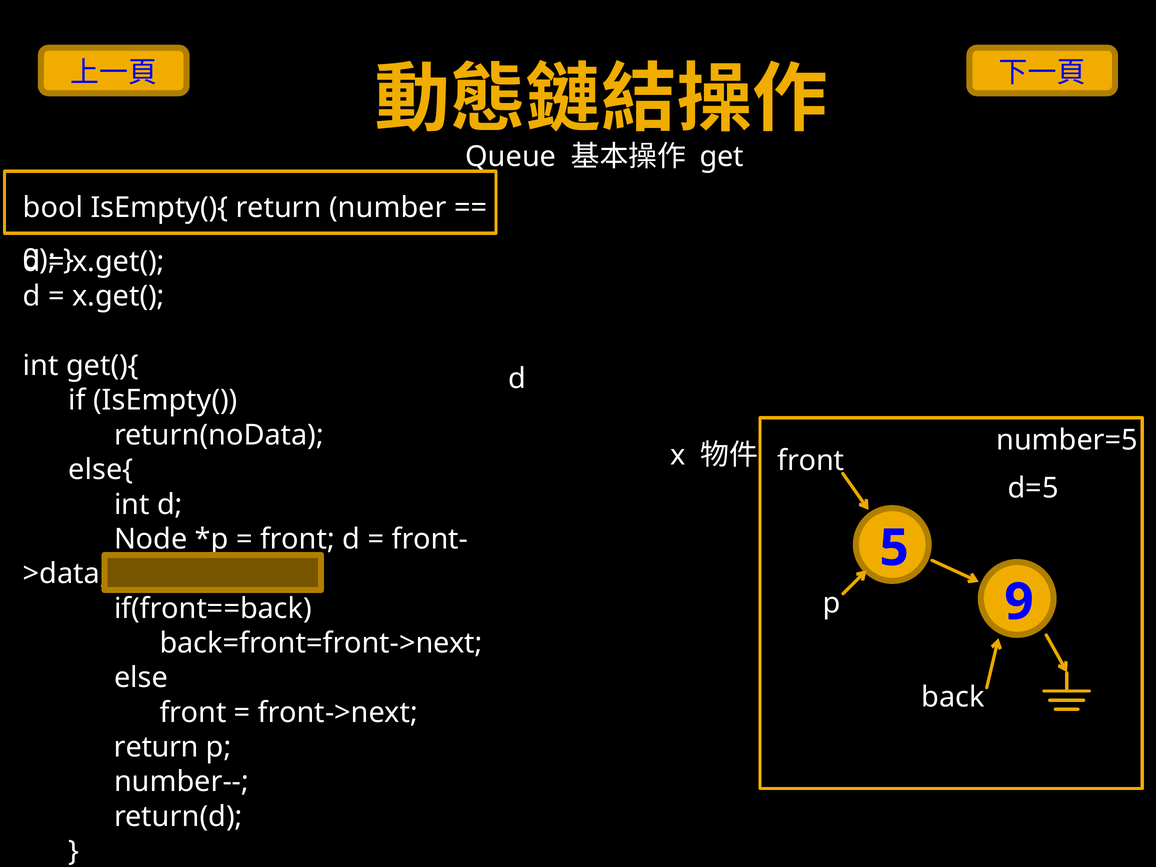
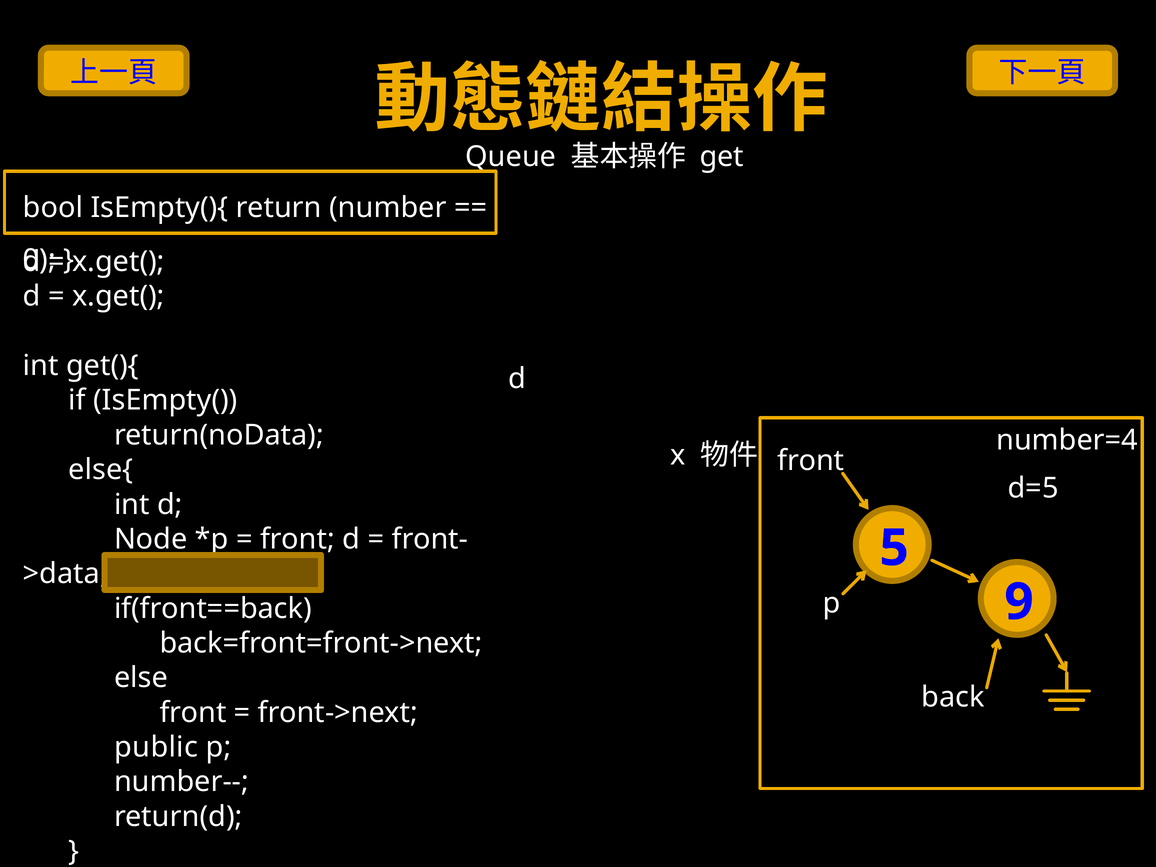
number=5: number=5 -> number=4
return at (156, 747): return -> public
